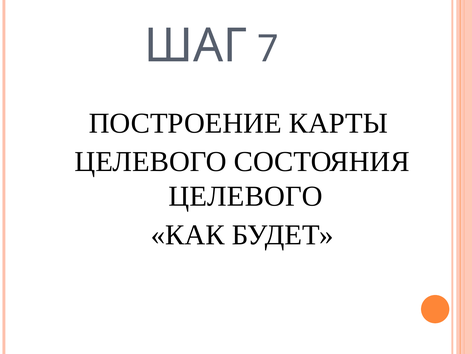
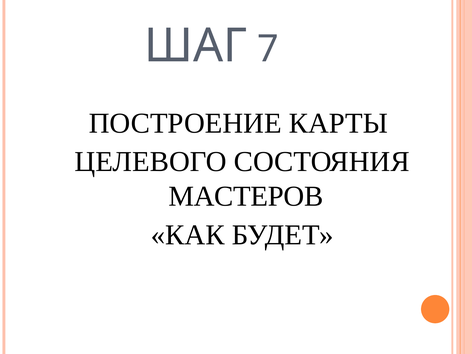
ЦЕЛЕВОГО at (246, 196): ЦЕЛЕВОГО -> МАСТЕРОВ
